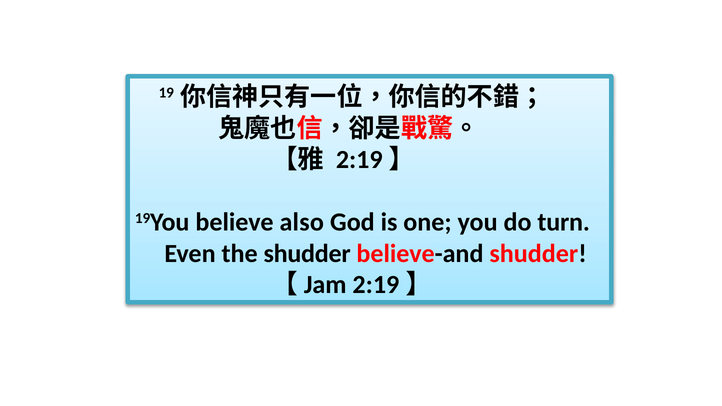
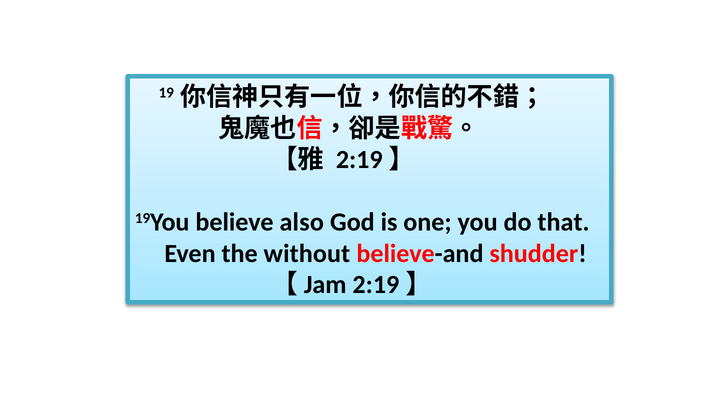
turn: turn -> that
the shudder: shudder -> without
